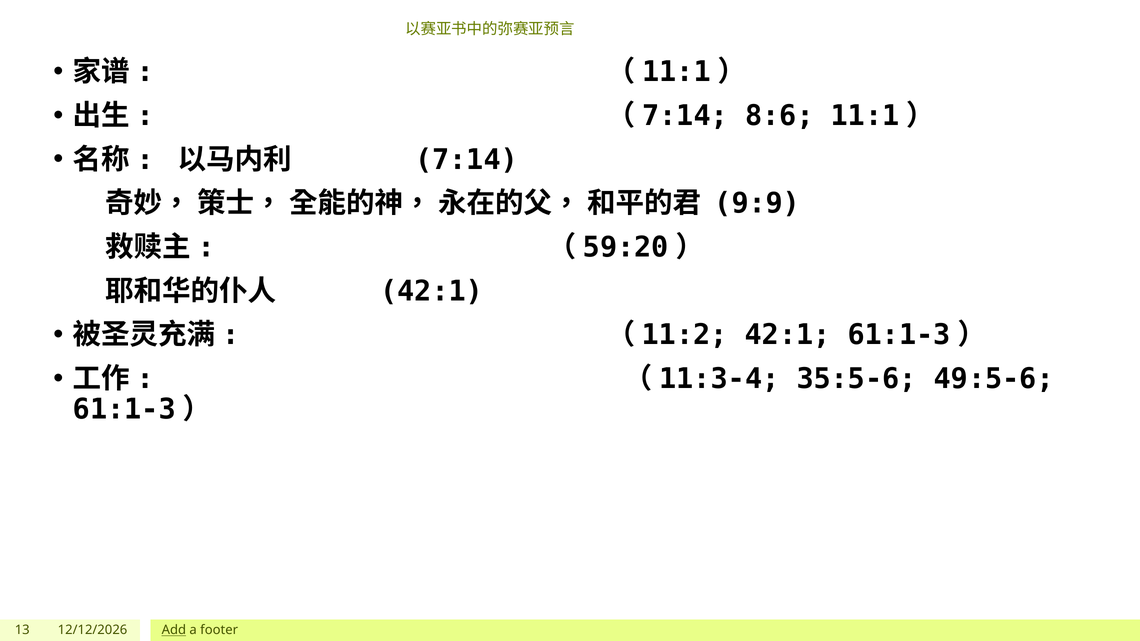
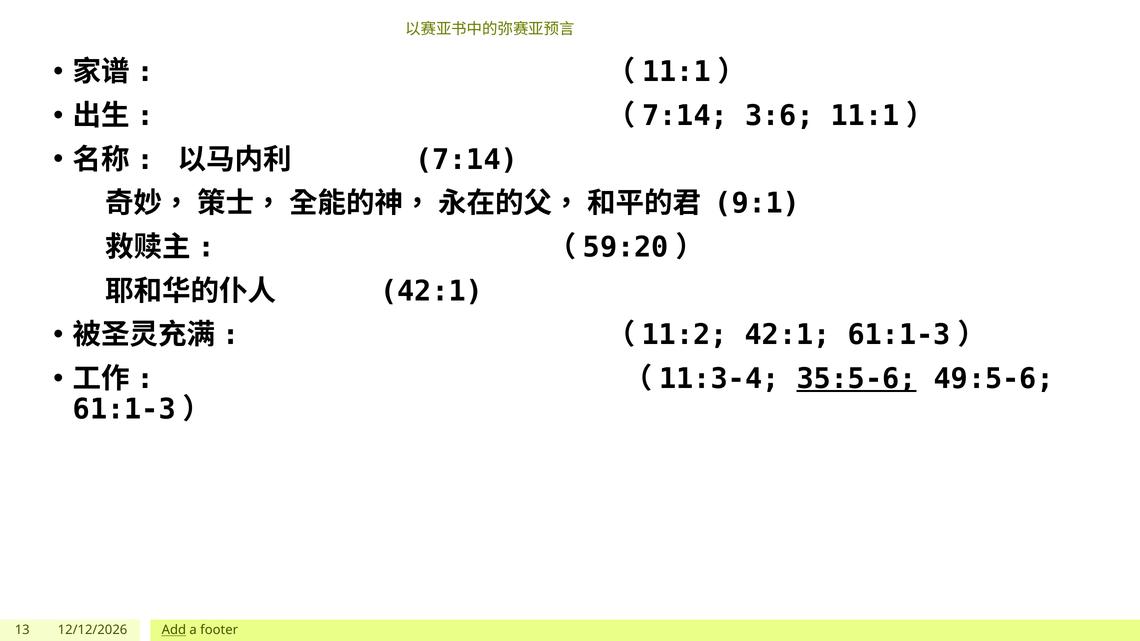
8:6: 8:6 -> 3:6
9:9: 9:9 -> 9:1
35:5-6 underline: none -> present
